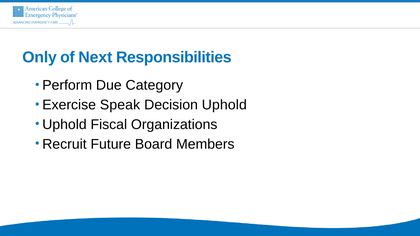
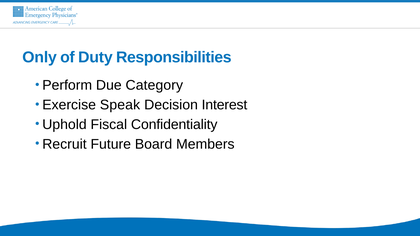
Next: Next -> Duty
Decision Uphold: Uphold -> Interest
Organizations: Organizations -> Confidentiality
